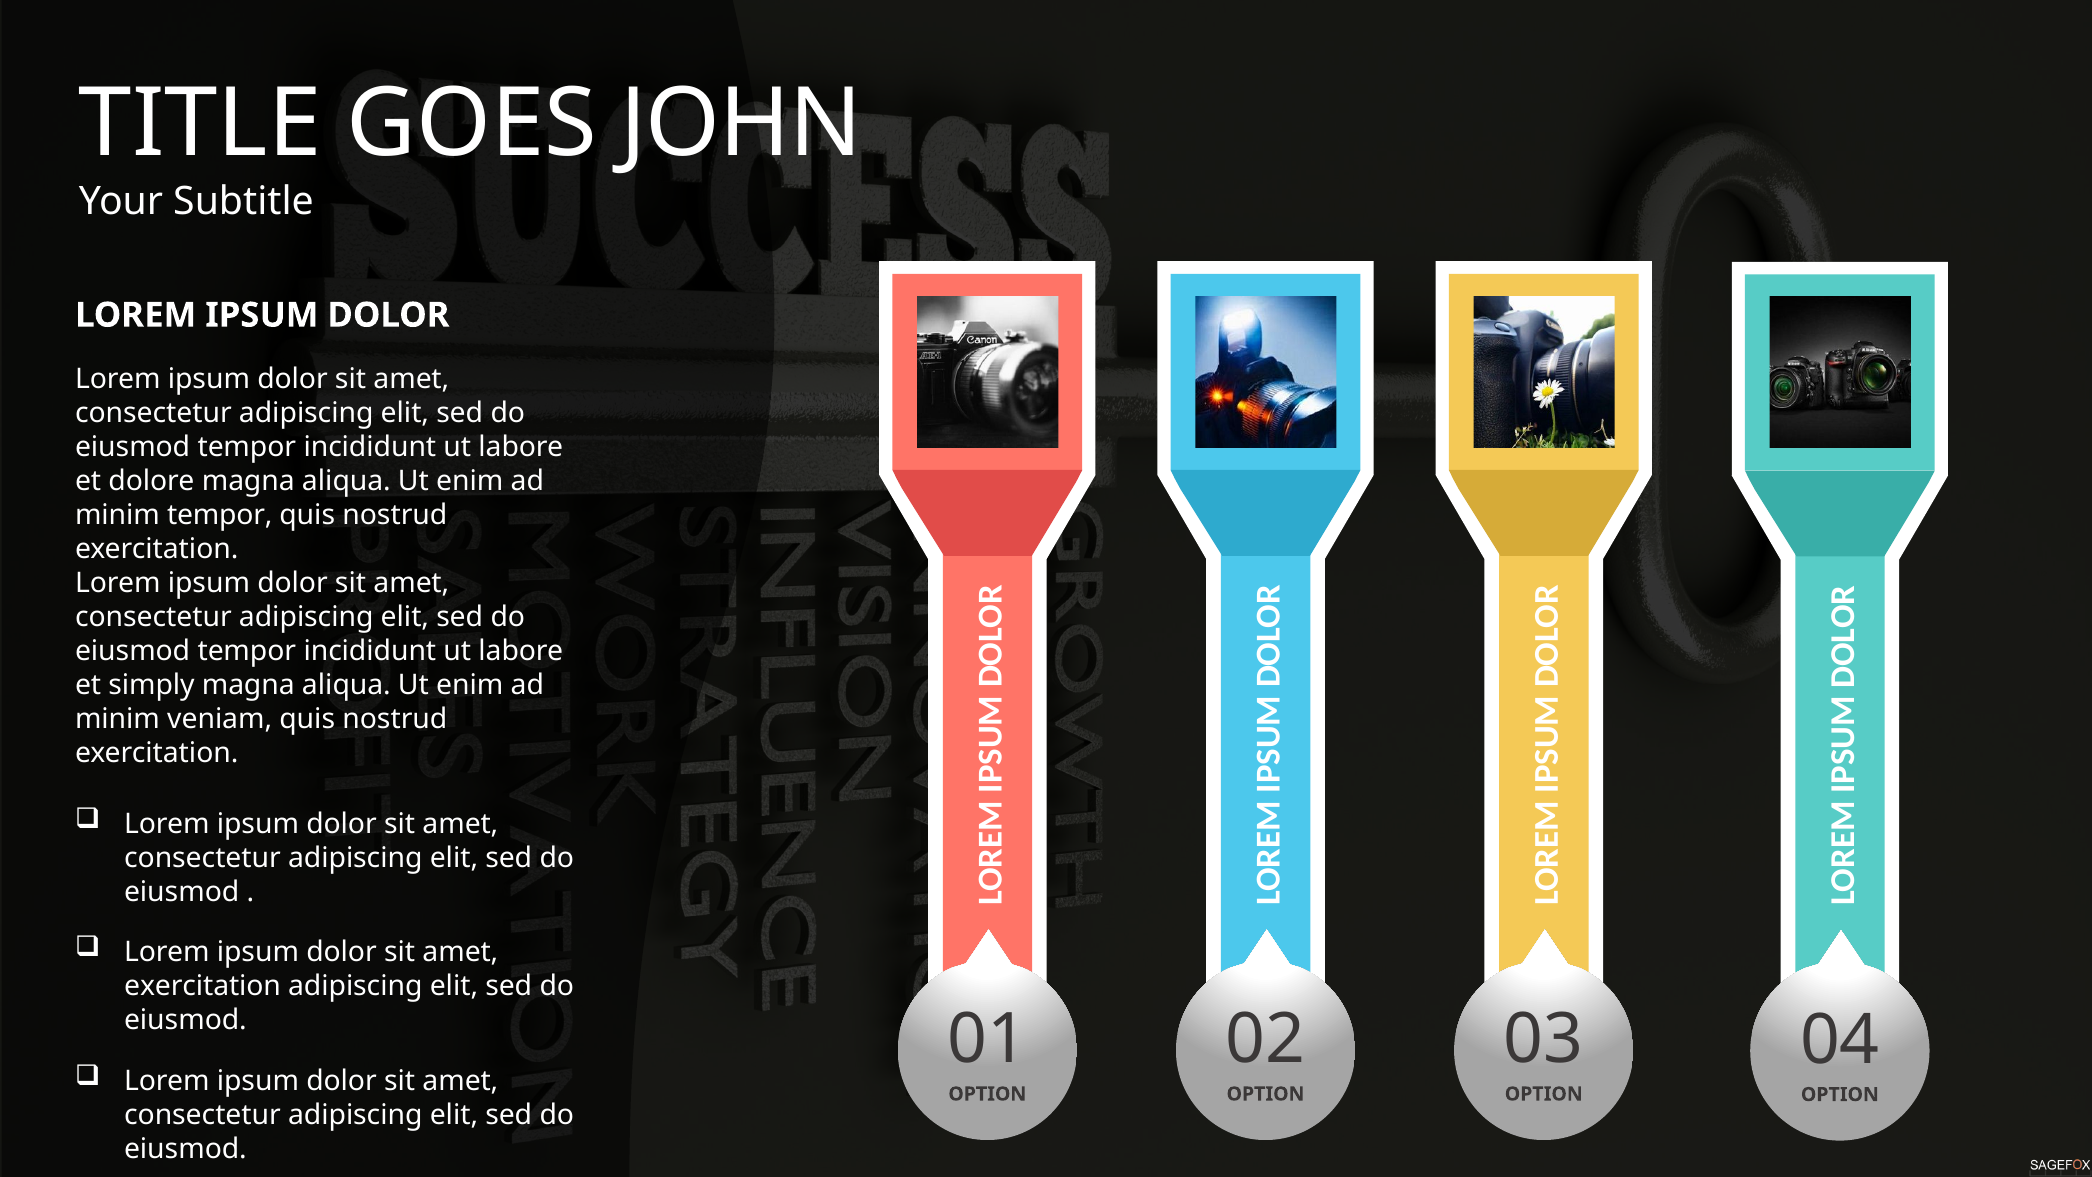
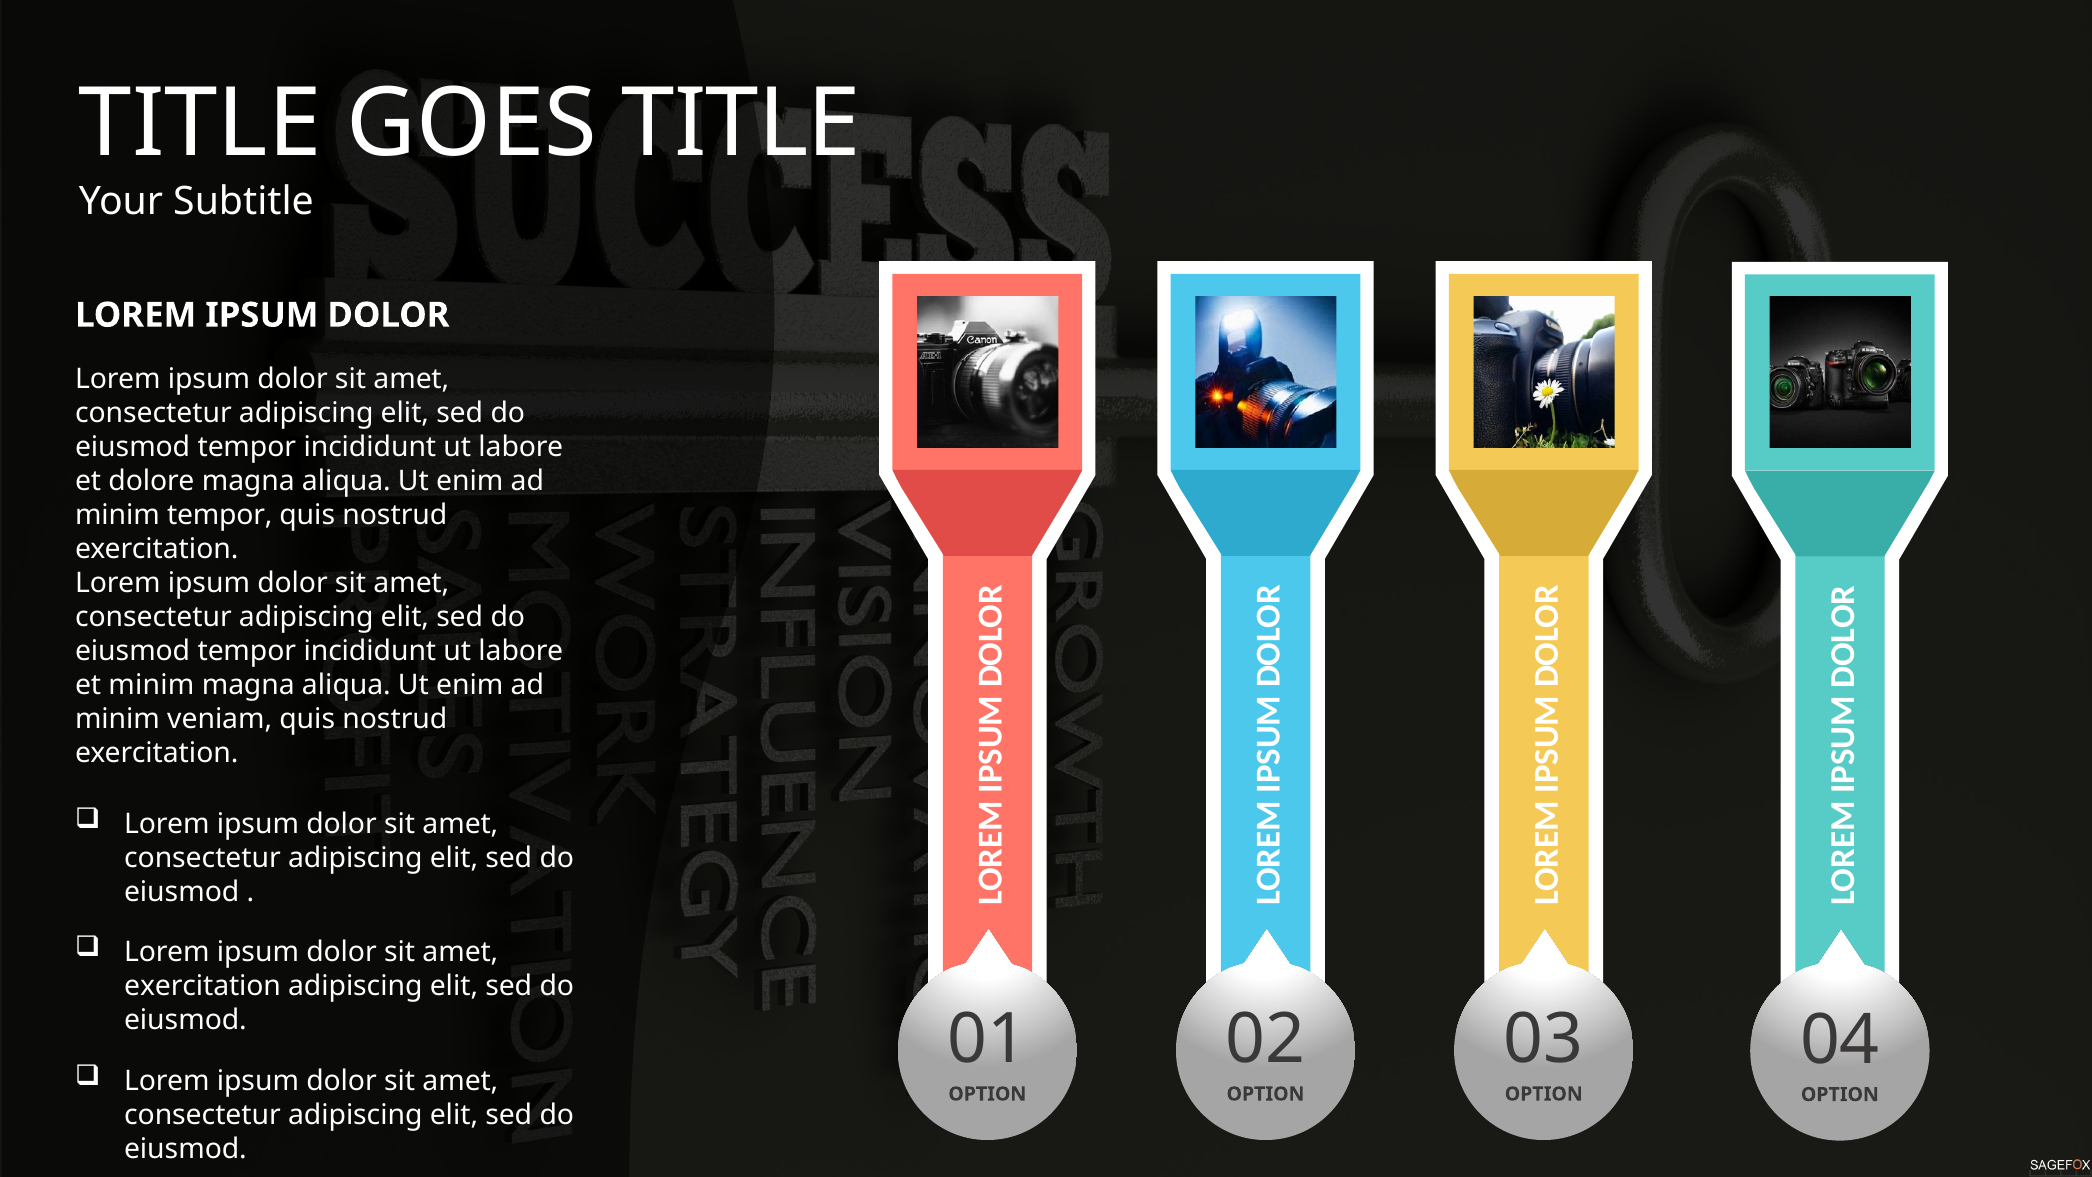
GOES JOHN: JOHN -> TITLE
et simply: simply -> minim
